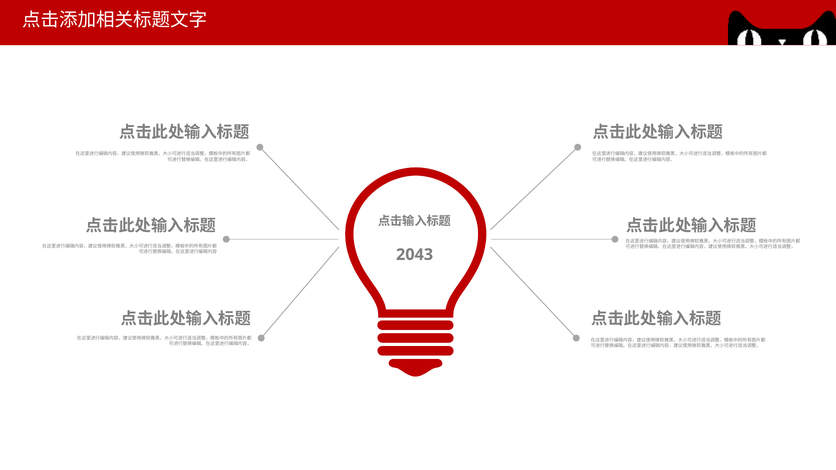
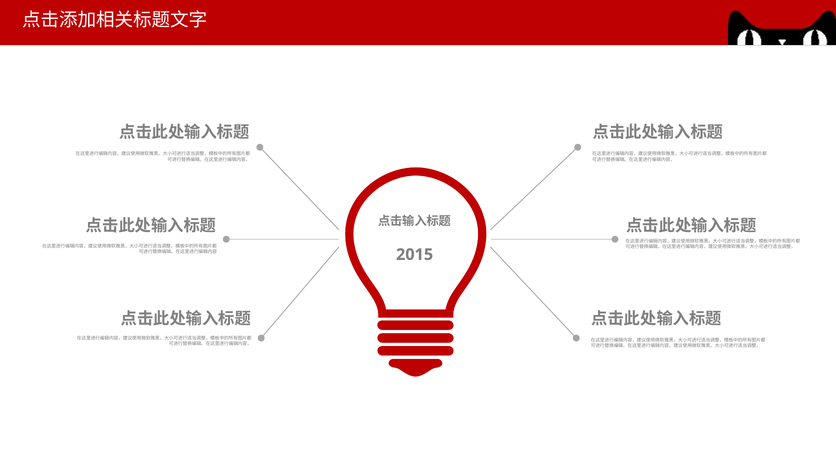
2043: 2043 -> 2015
